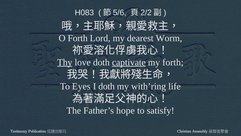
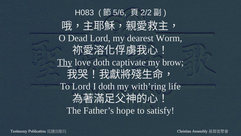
O Forth: Forth -> Dead
captivate underline: present -> none
my forth: forth -> brow
To Eyes: Eyes -> Lord
